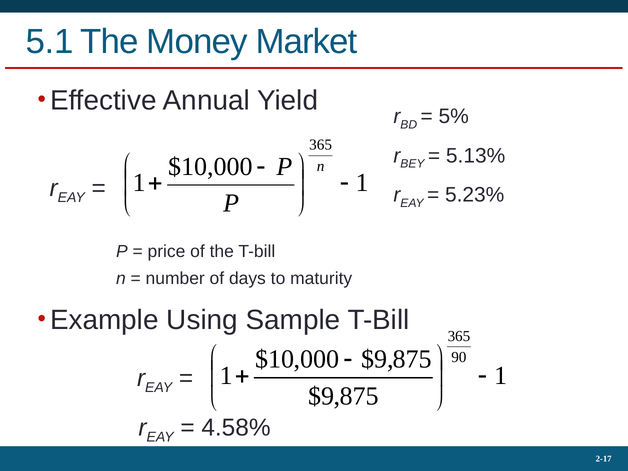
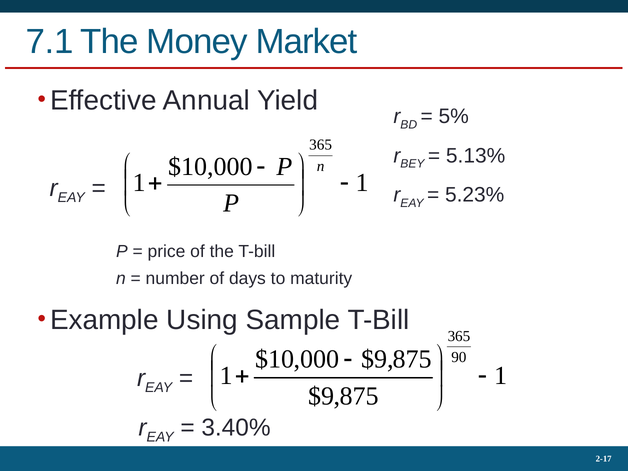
5.1: 5.1 -> 7.1
4.58%: 4.58% -> 3.40%
